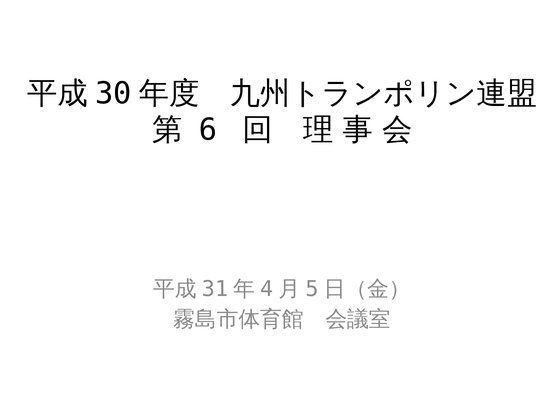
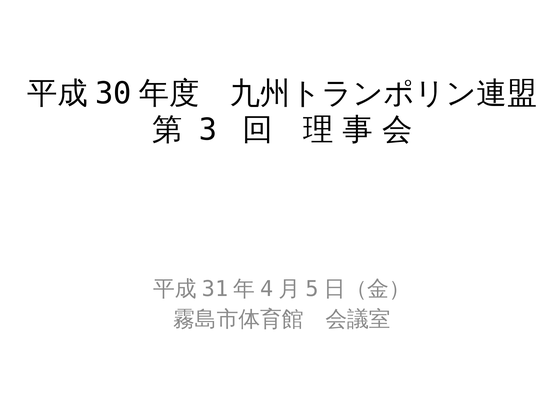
6: 6 -> 3
